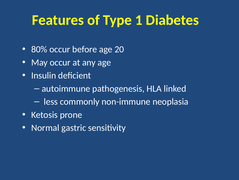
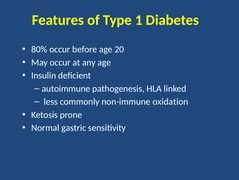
neoplasia: neoplasia -> oxidation
